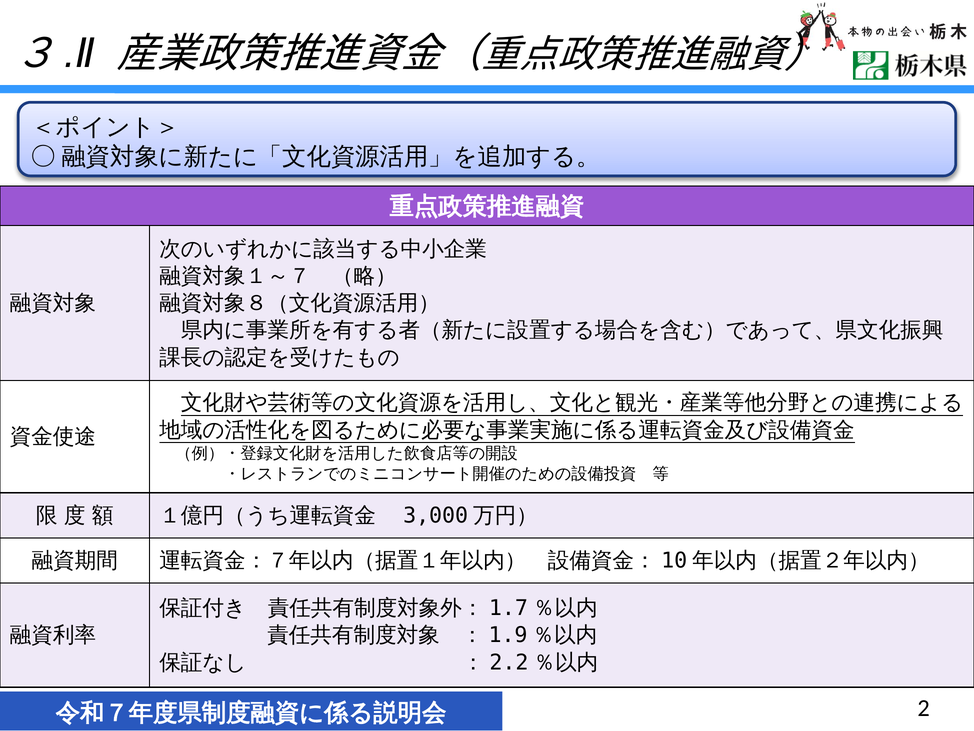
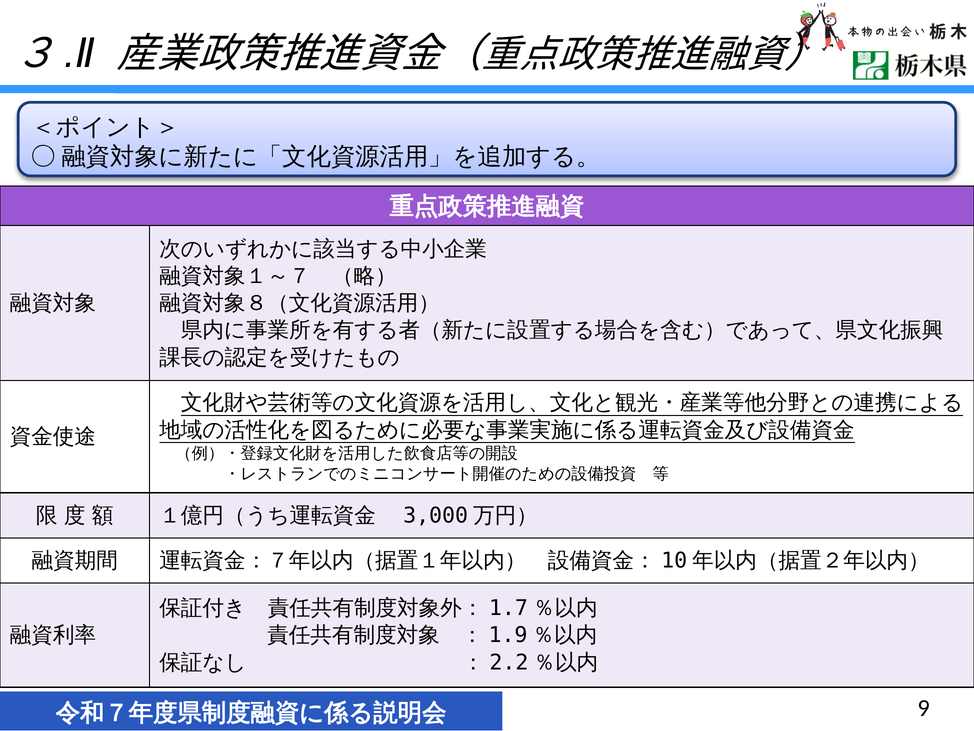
2: 2 -> 9
